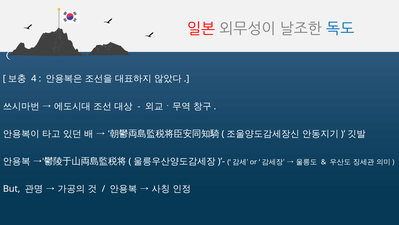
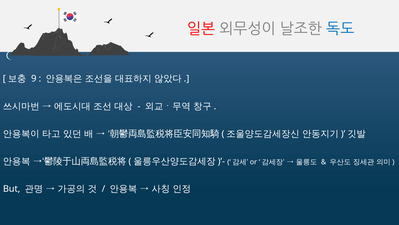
4: 4 -> 9
